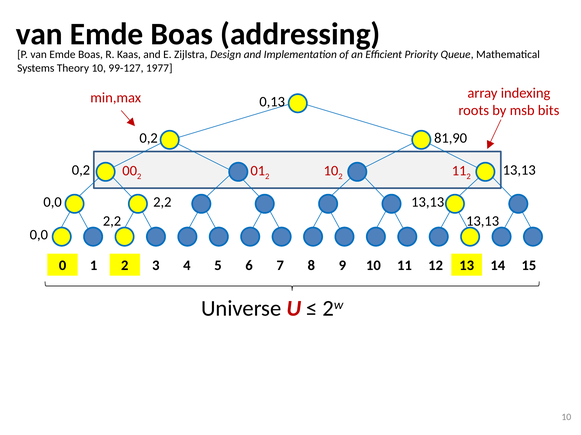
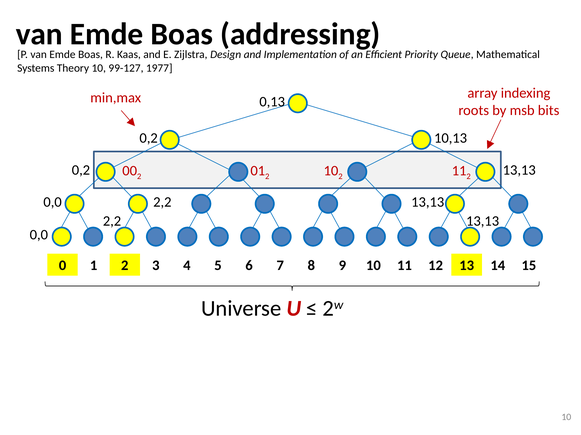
81,90: 81,90 -> 10,13
